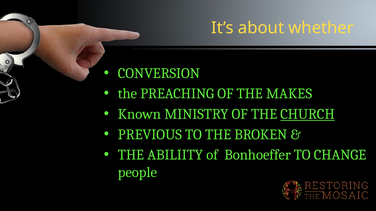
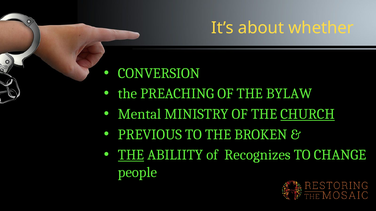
MAKES: MAKES -> BYLAW
Known: Known -> Mental
THE at (131, 155) underline: none -> present
Bonhoeffer: Bonhoeffer -> Recognizes
